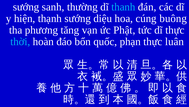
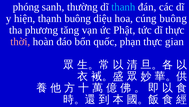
sướng at (26, 7): sướng -> phóng
thạnh sướng: sướng -> buông
thời colour: light blue -> pink
luân: luân -> gian
